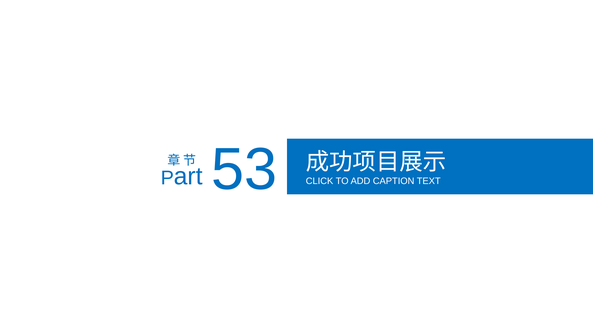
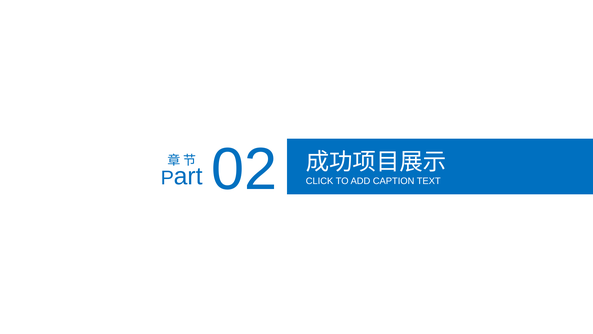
53: 53 -> 02
